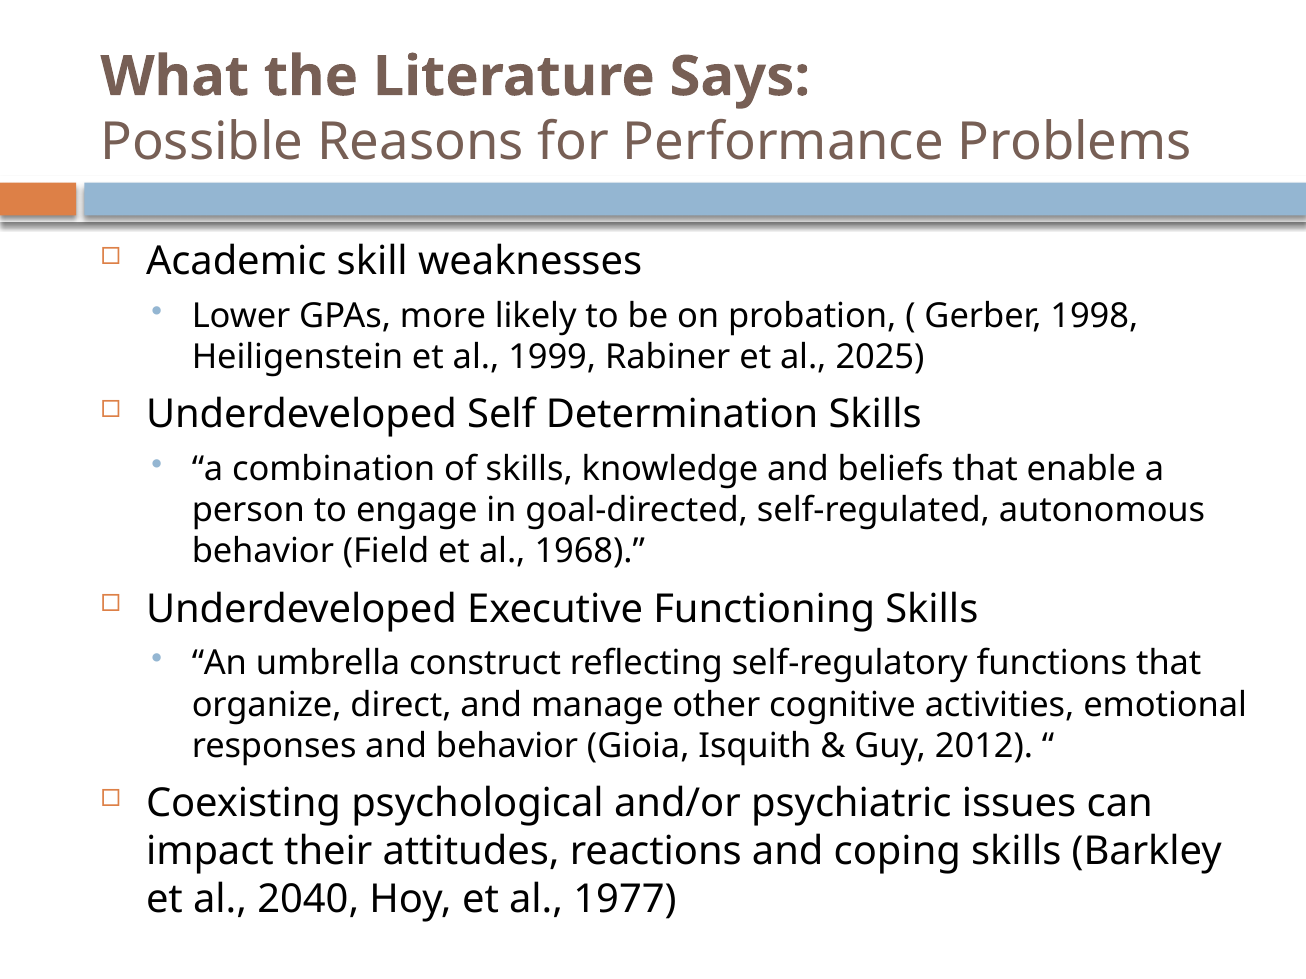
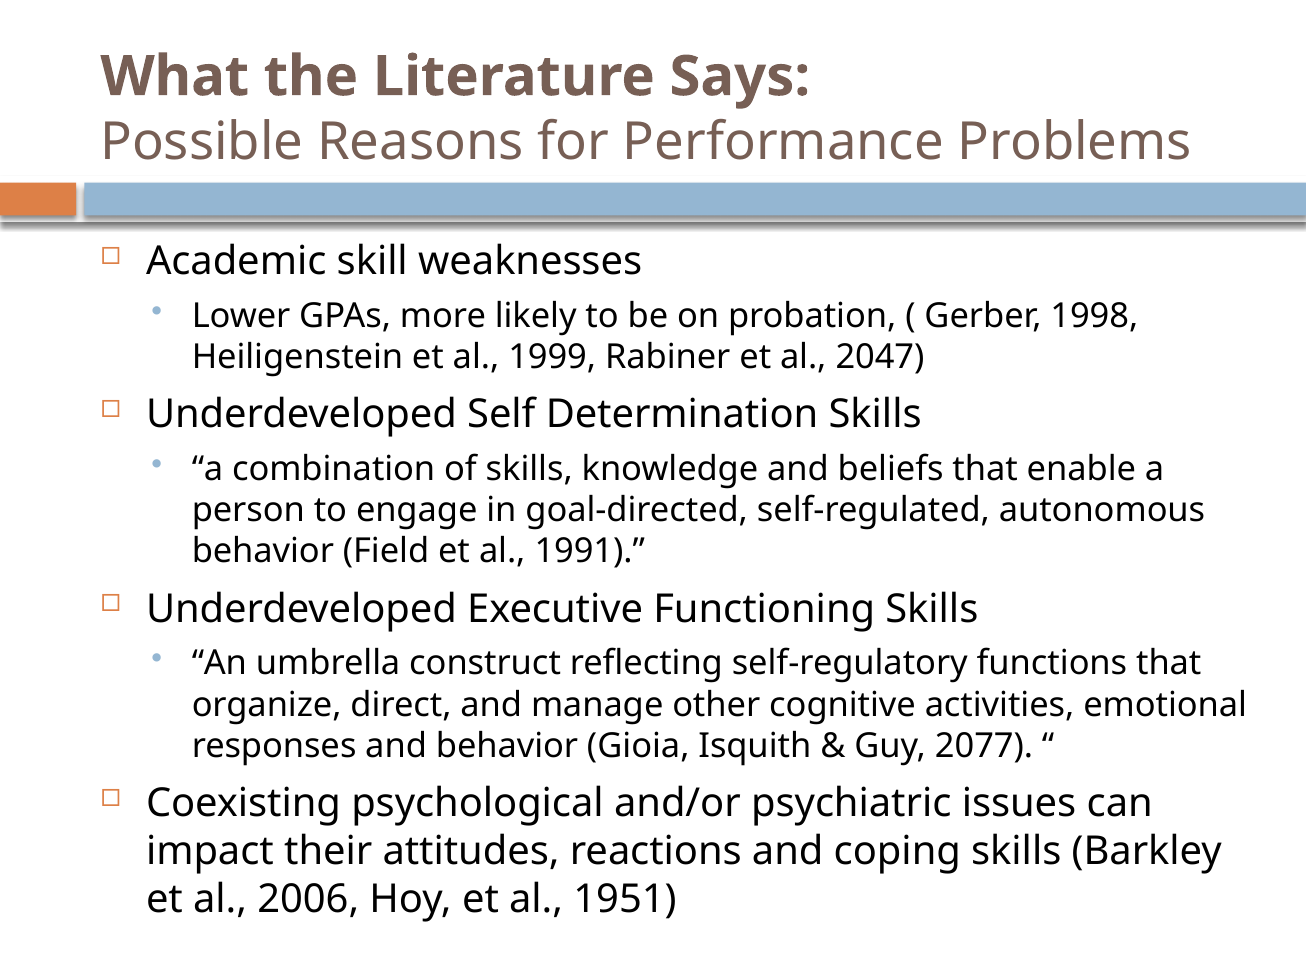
2025: 2025 -> 2047
1968: 1968 -> 1991
2012: 2012 -> 2077
2040: 2040 -> 2006
1977: 1977 -> 1951
